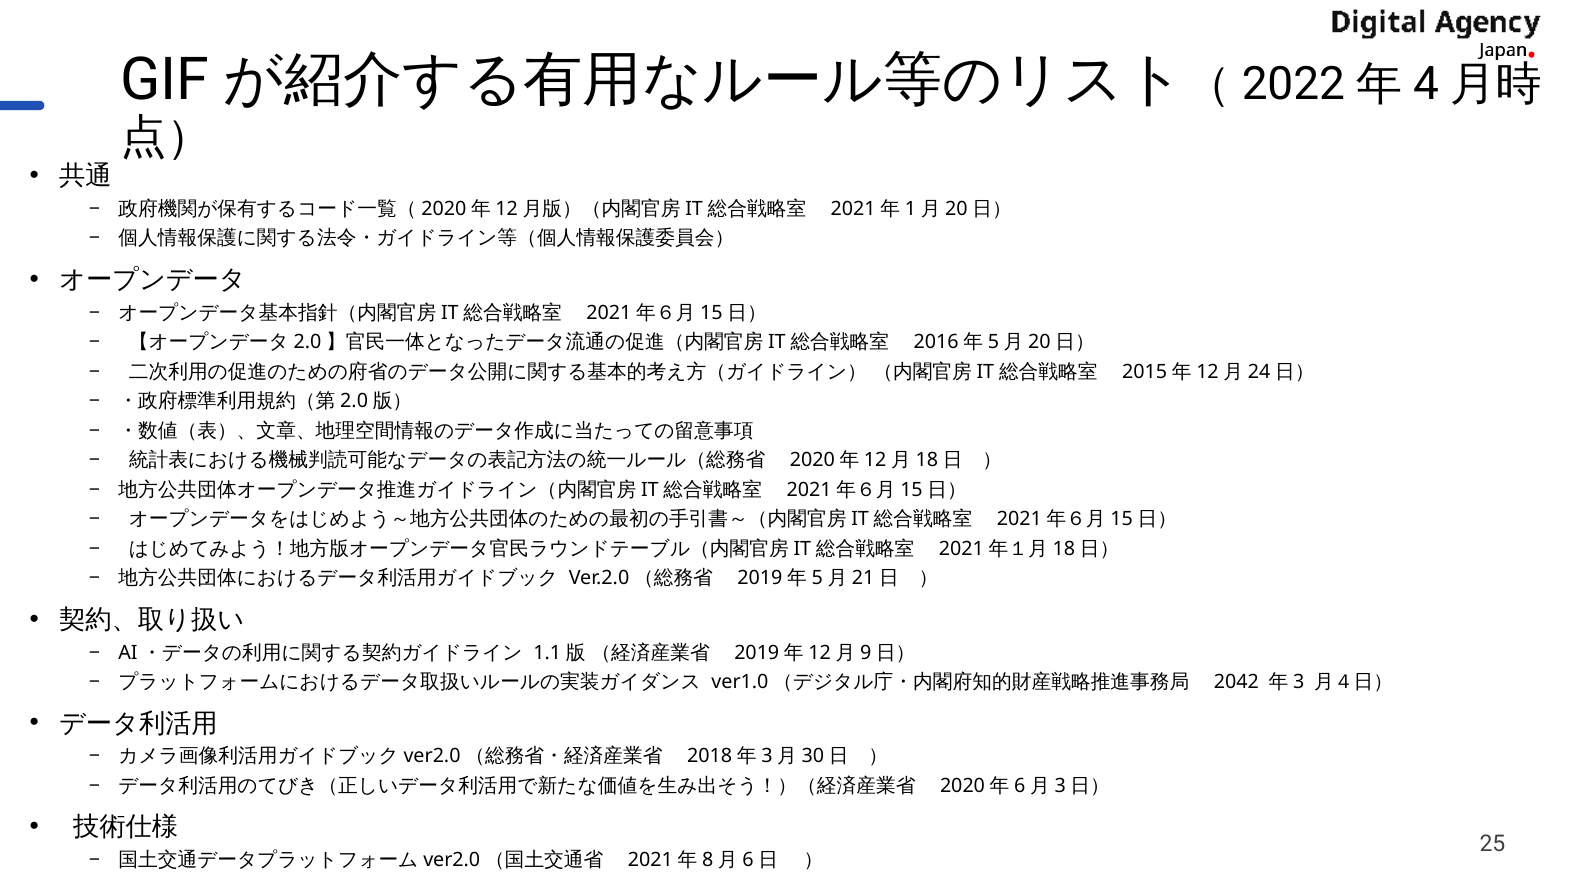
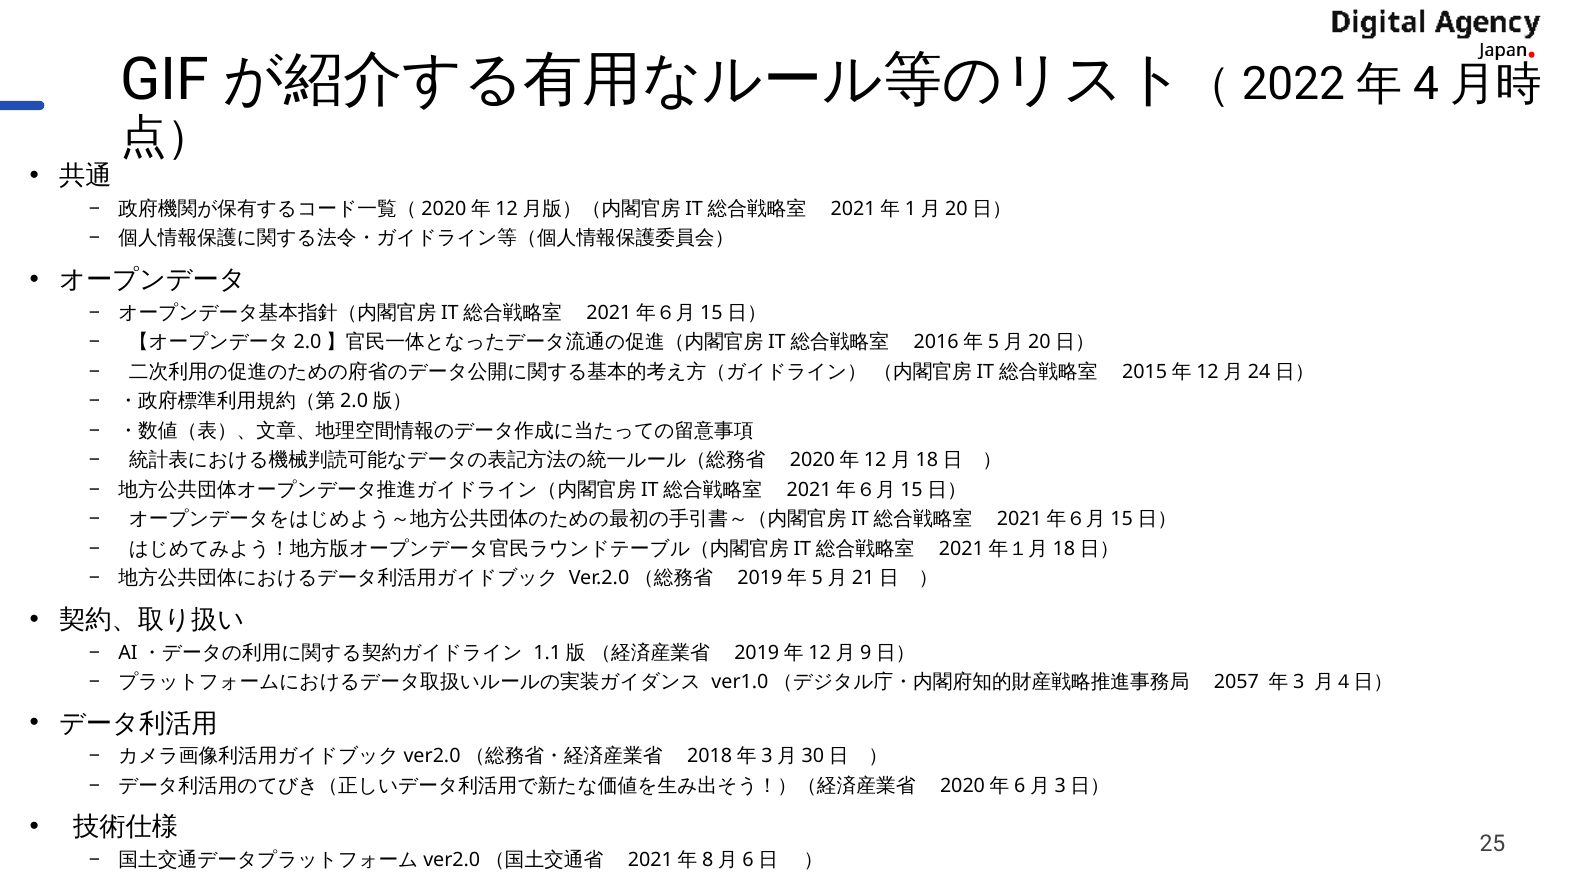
2042: 2042 -> 2057
